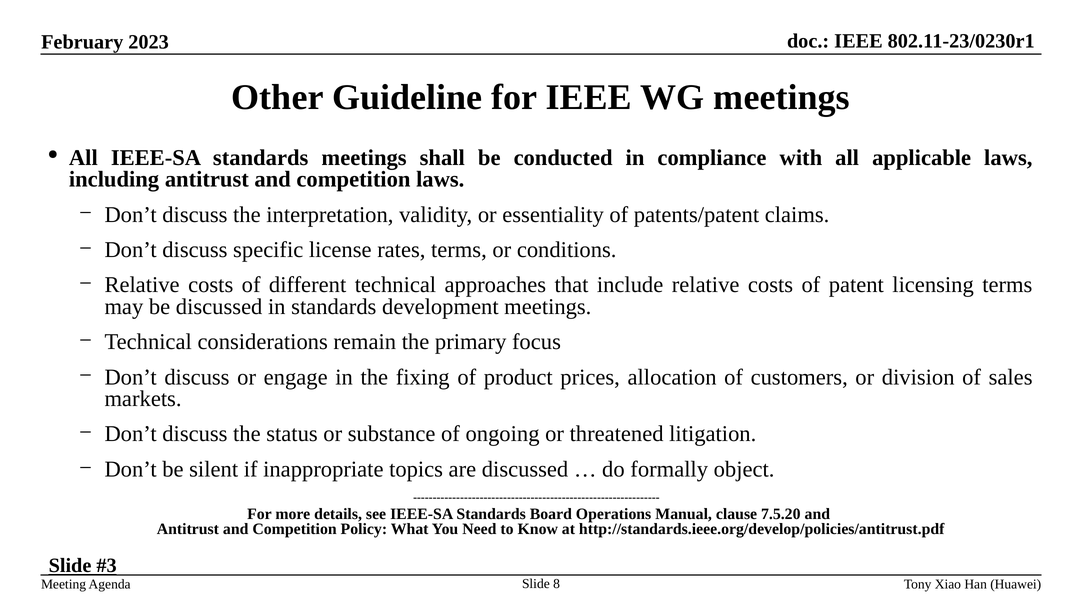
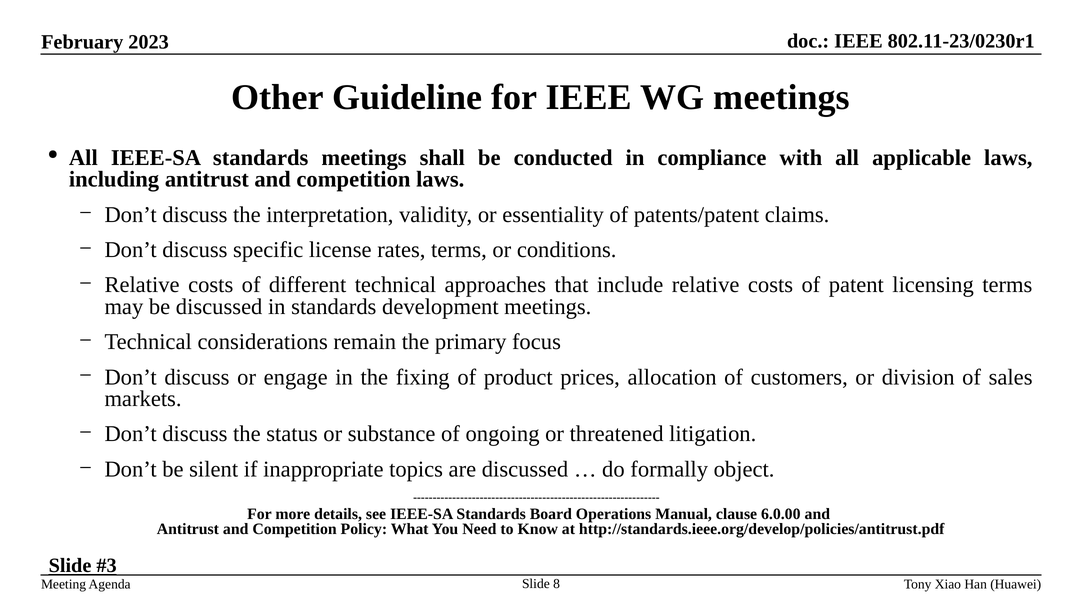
7.5.20: 7.5.20 -> 6.0.00
